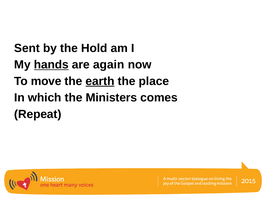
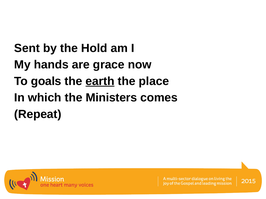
hands underline: present -> none
again: again -> grace
move: move -> goals
